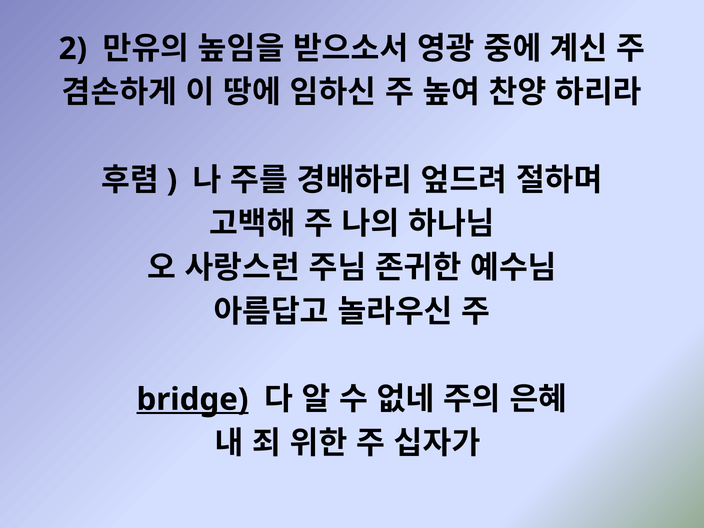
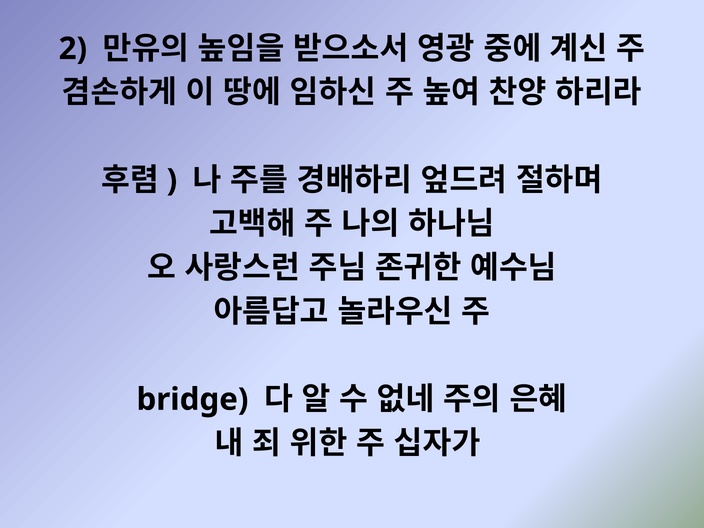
bridge underline: present -> none
